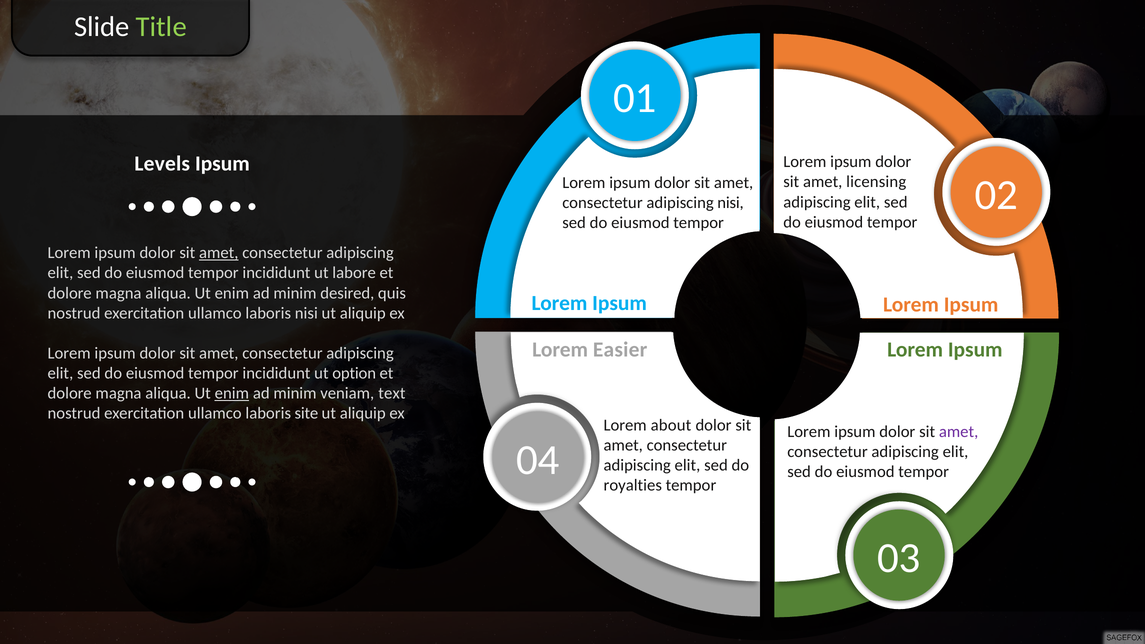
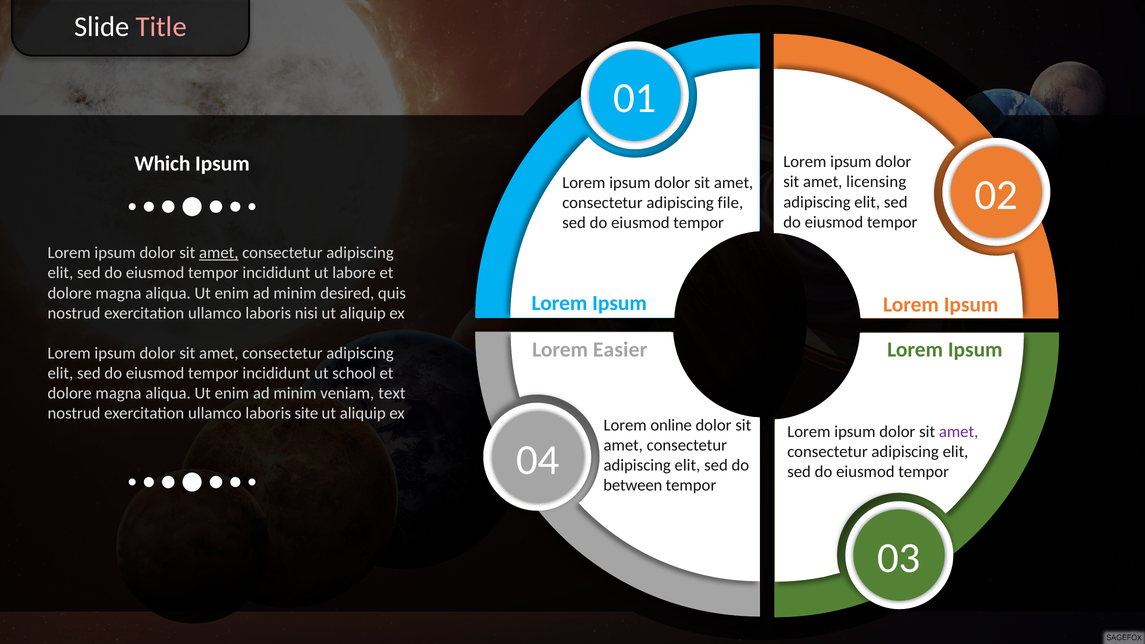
Title colour: light green -> pink
Levels: Levels -> Which
adipiscing nisi: nisi -> file
option: option -> school
enim at (232, 393) underline: present -> none
about: about -> online
royalties: royalties -> between
